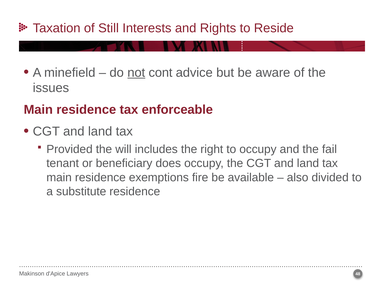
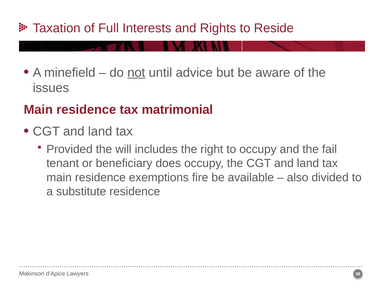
Still: Still -> Full
cont: cont -> until
enforceable: enforceable -> matrimonial
